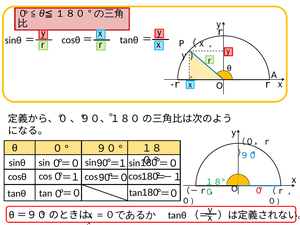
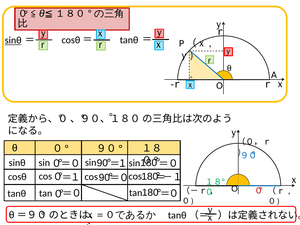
sinθ at (13, 40) underline: none -> present
